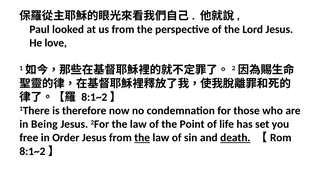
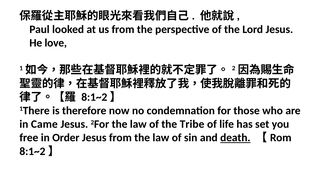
Being: Being -> Came
Point: Point -> Tribe
the at (142, 138) underline: present -> none
